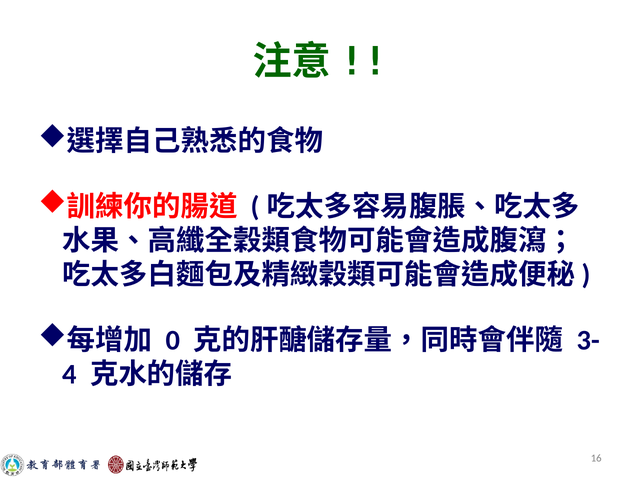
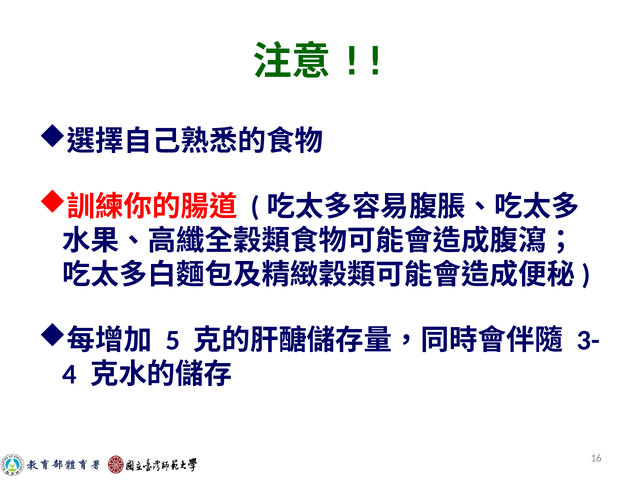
0: 0 -> 5
